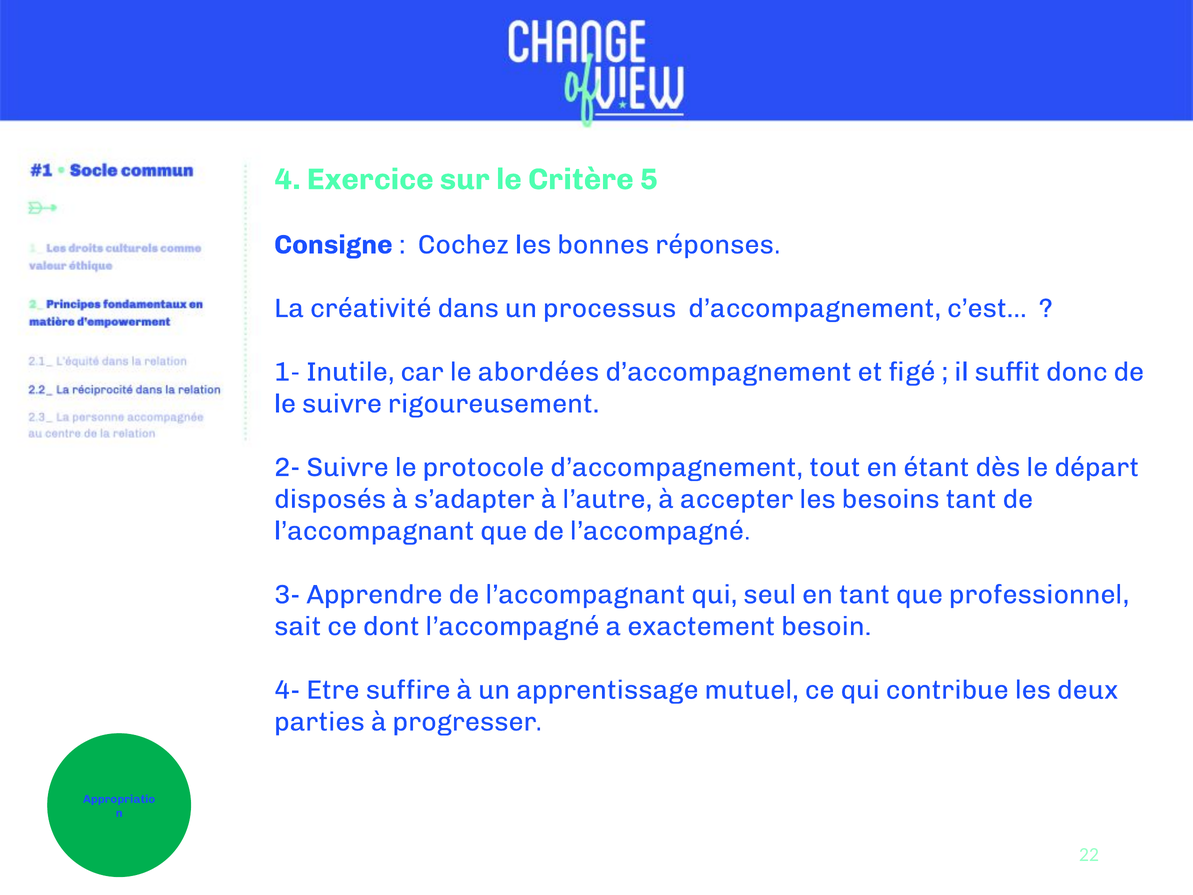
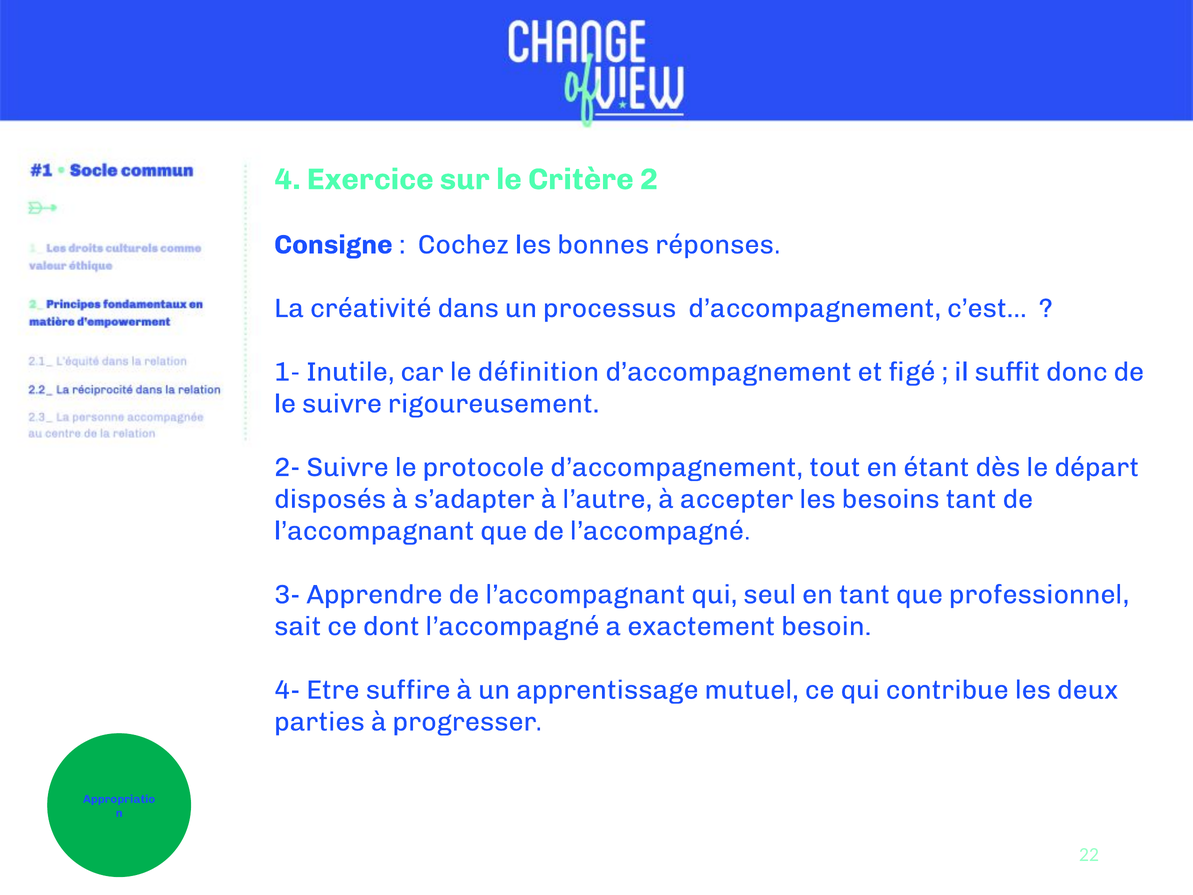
5: 5 -> 2
abordées: abordées -> définition
